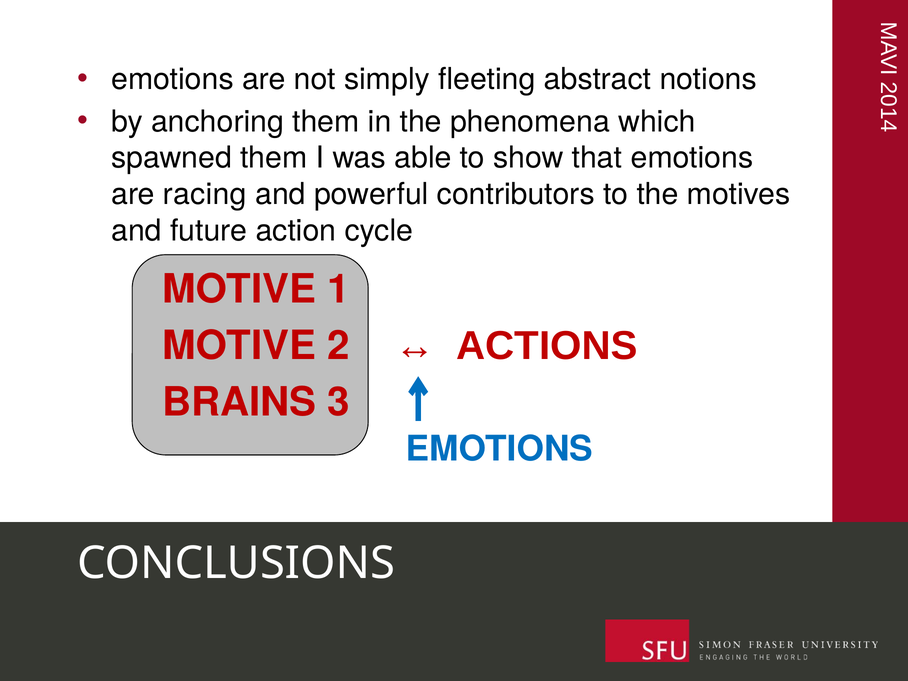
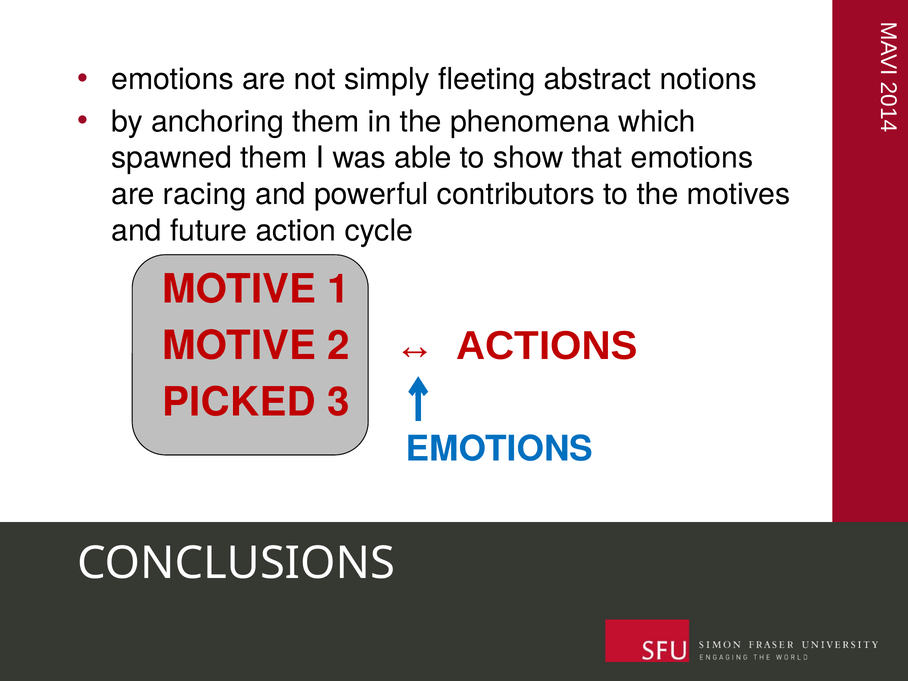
BRAINS: BRAINS -> PICKED
